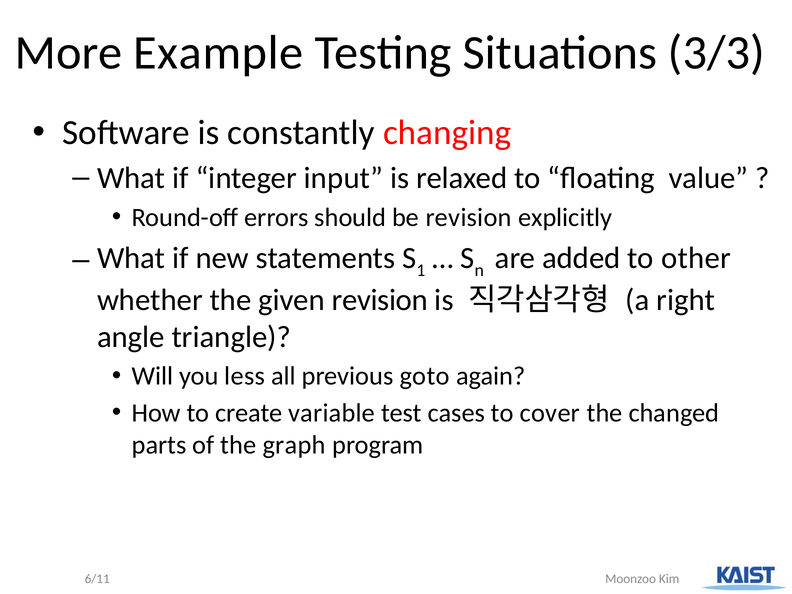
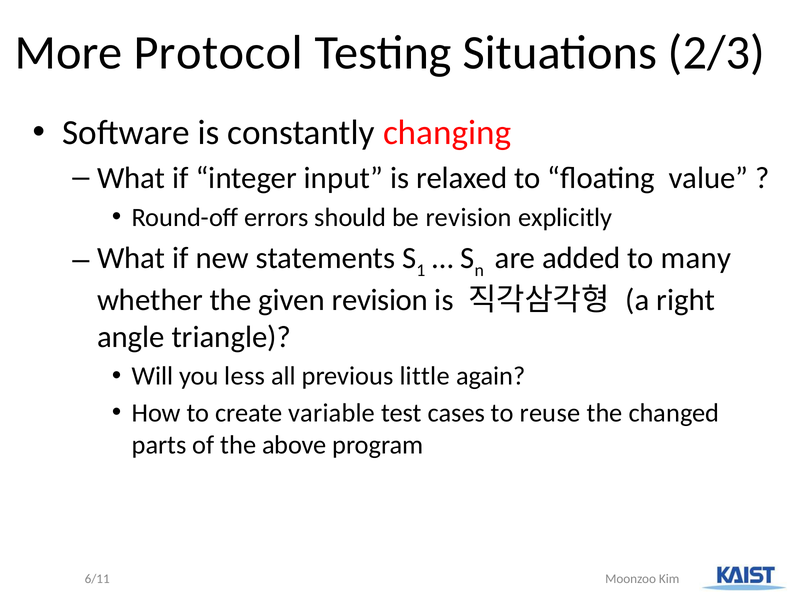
Example: Example -> Protocol
3/3: 3/3 -> 2/3
other: other -> many
goto: goto -> little
cover: cover -> reuse
graph: graph -> above
